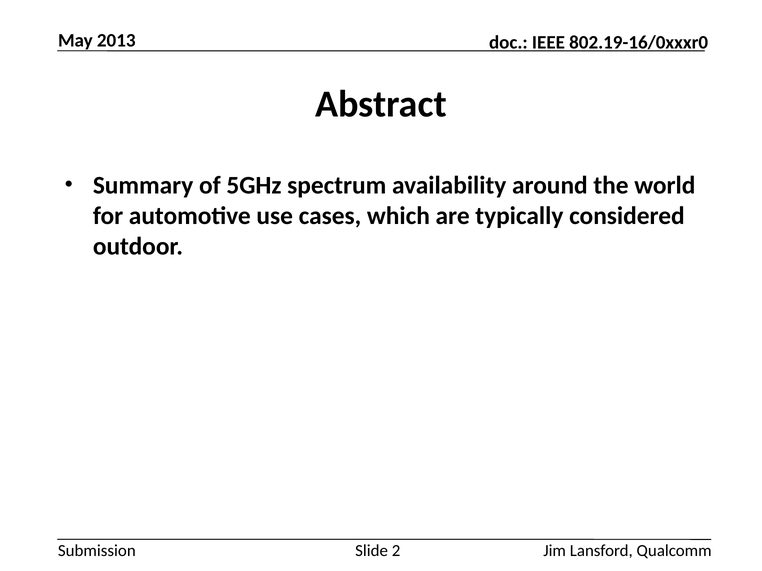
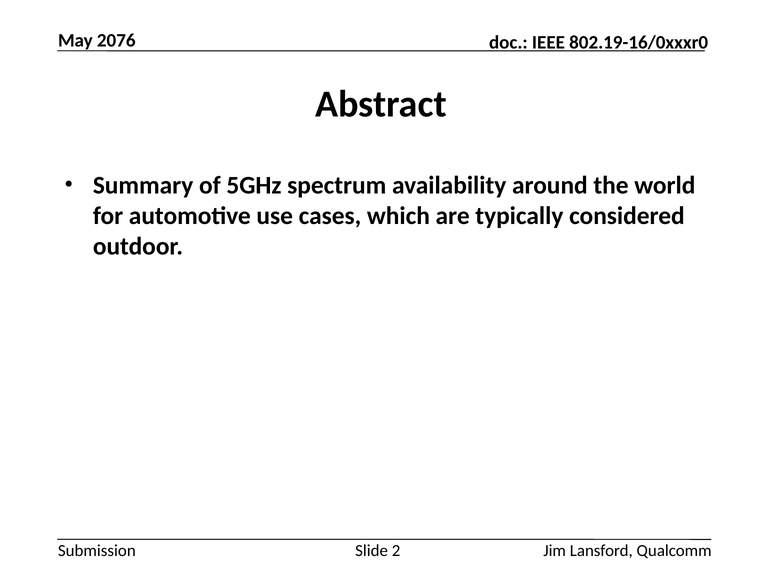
2013: 2013 -> 2076
